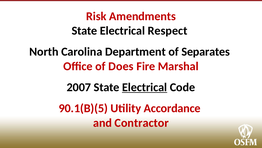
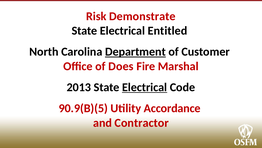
Amendments: Amendments -> Demonstrate
Respect: Respect -> Entitled
Department underline: none -> present
Separates: Separates -> Customer
2007: 2007 -> 2013
90.1(B)(5: 90.1(B)(5 -> 90.9(B)(5
